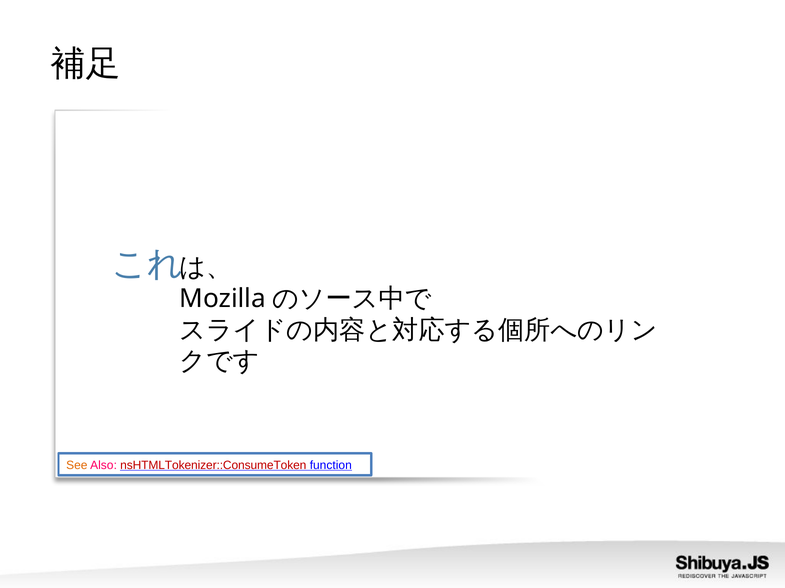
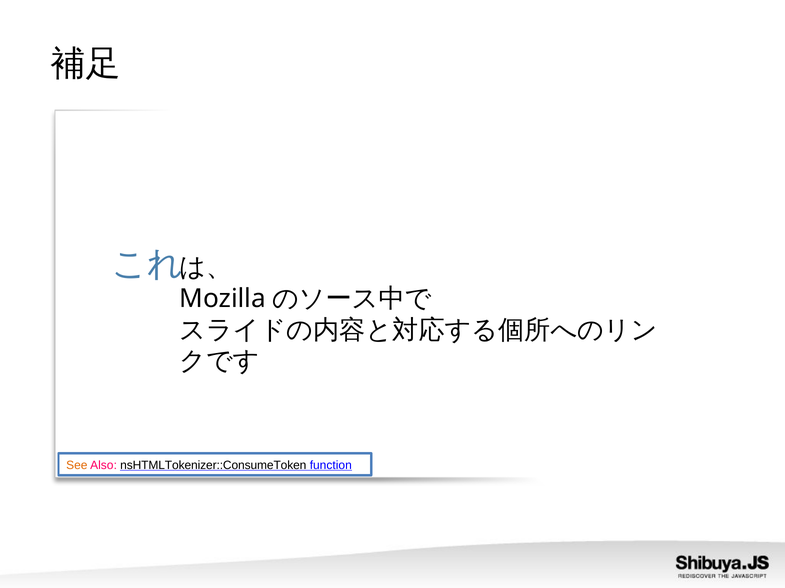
nsHTMLTokenizer::ConsumeToken colour: red -> black
